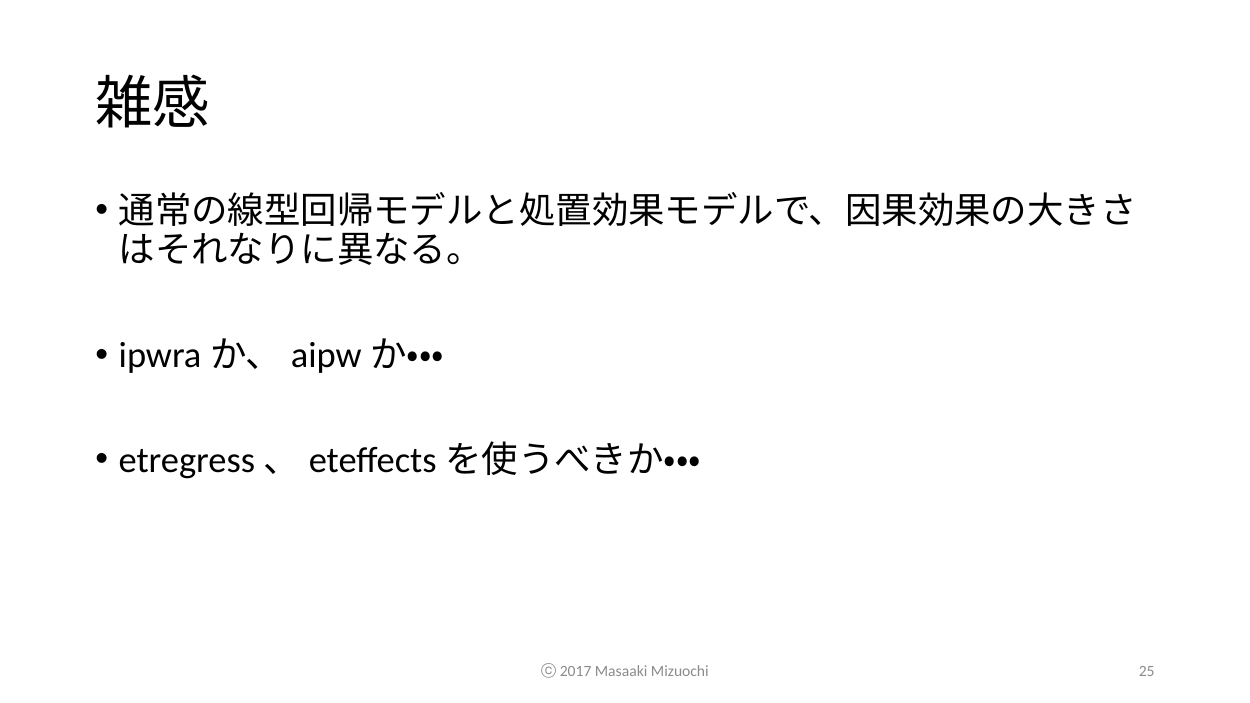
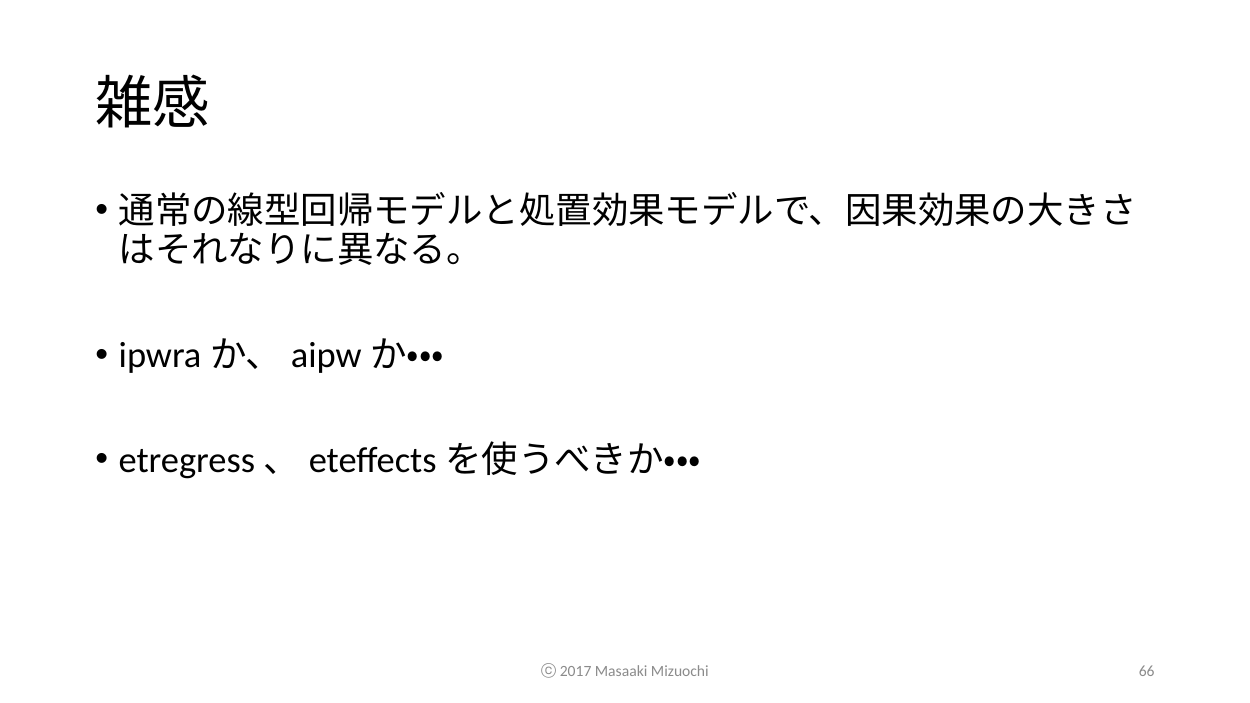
25: 25 -> 66
